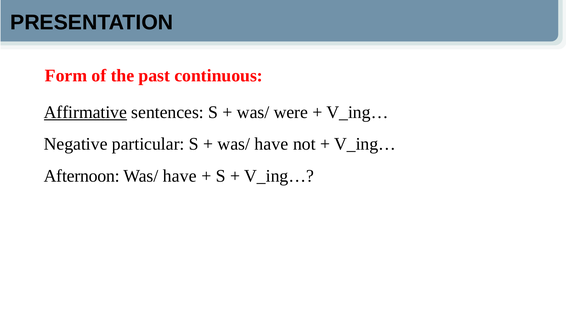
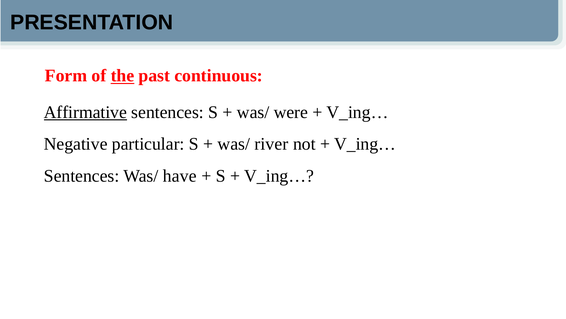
the underline: none -> present
have at (271, 144): have -> river
Afternoon at (82, 176): Afternoon -> Sentences
